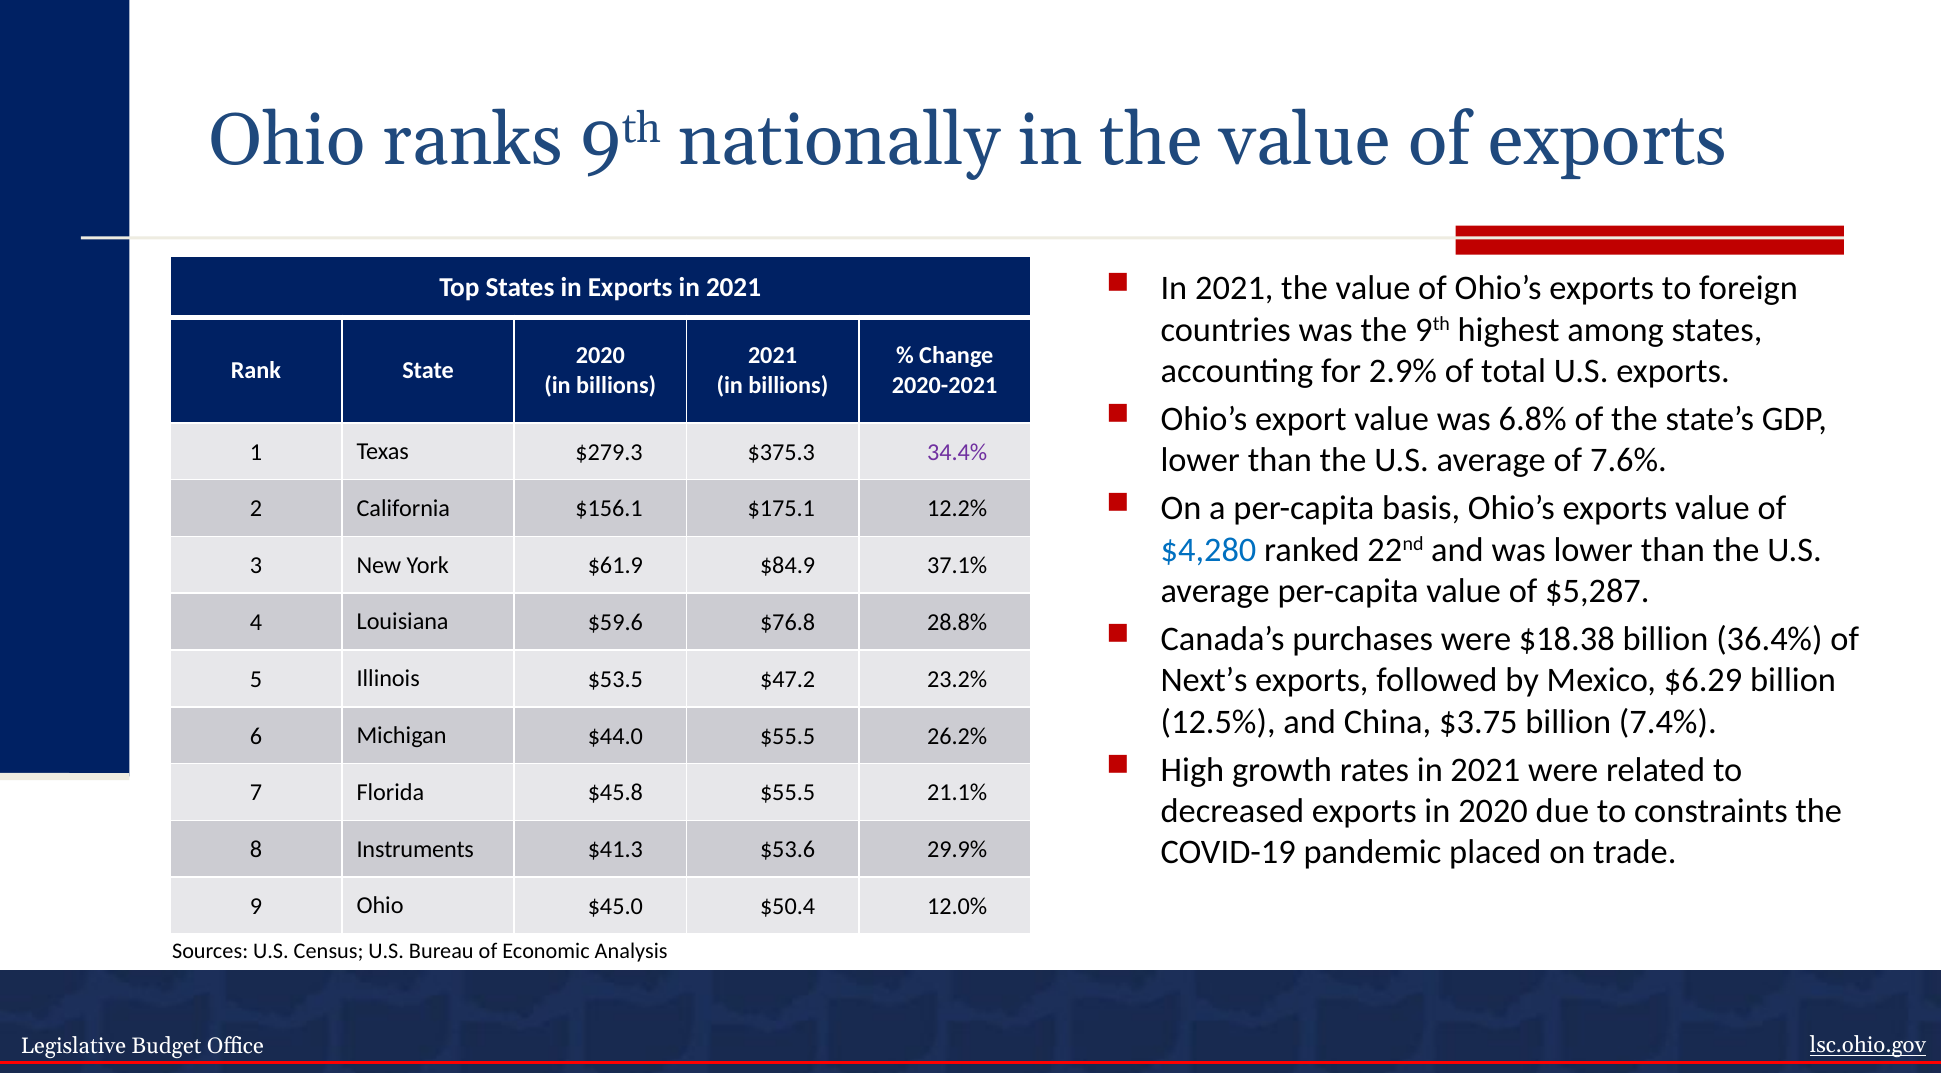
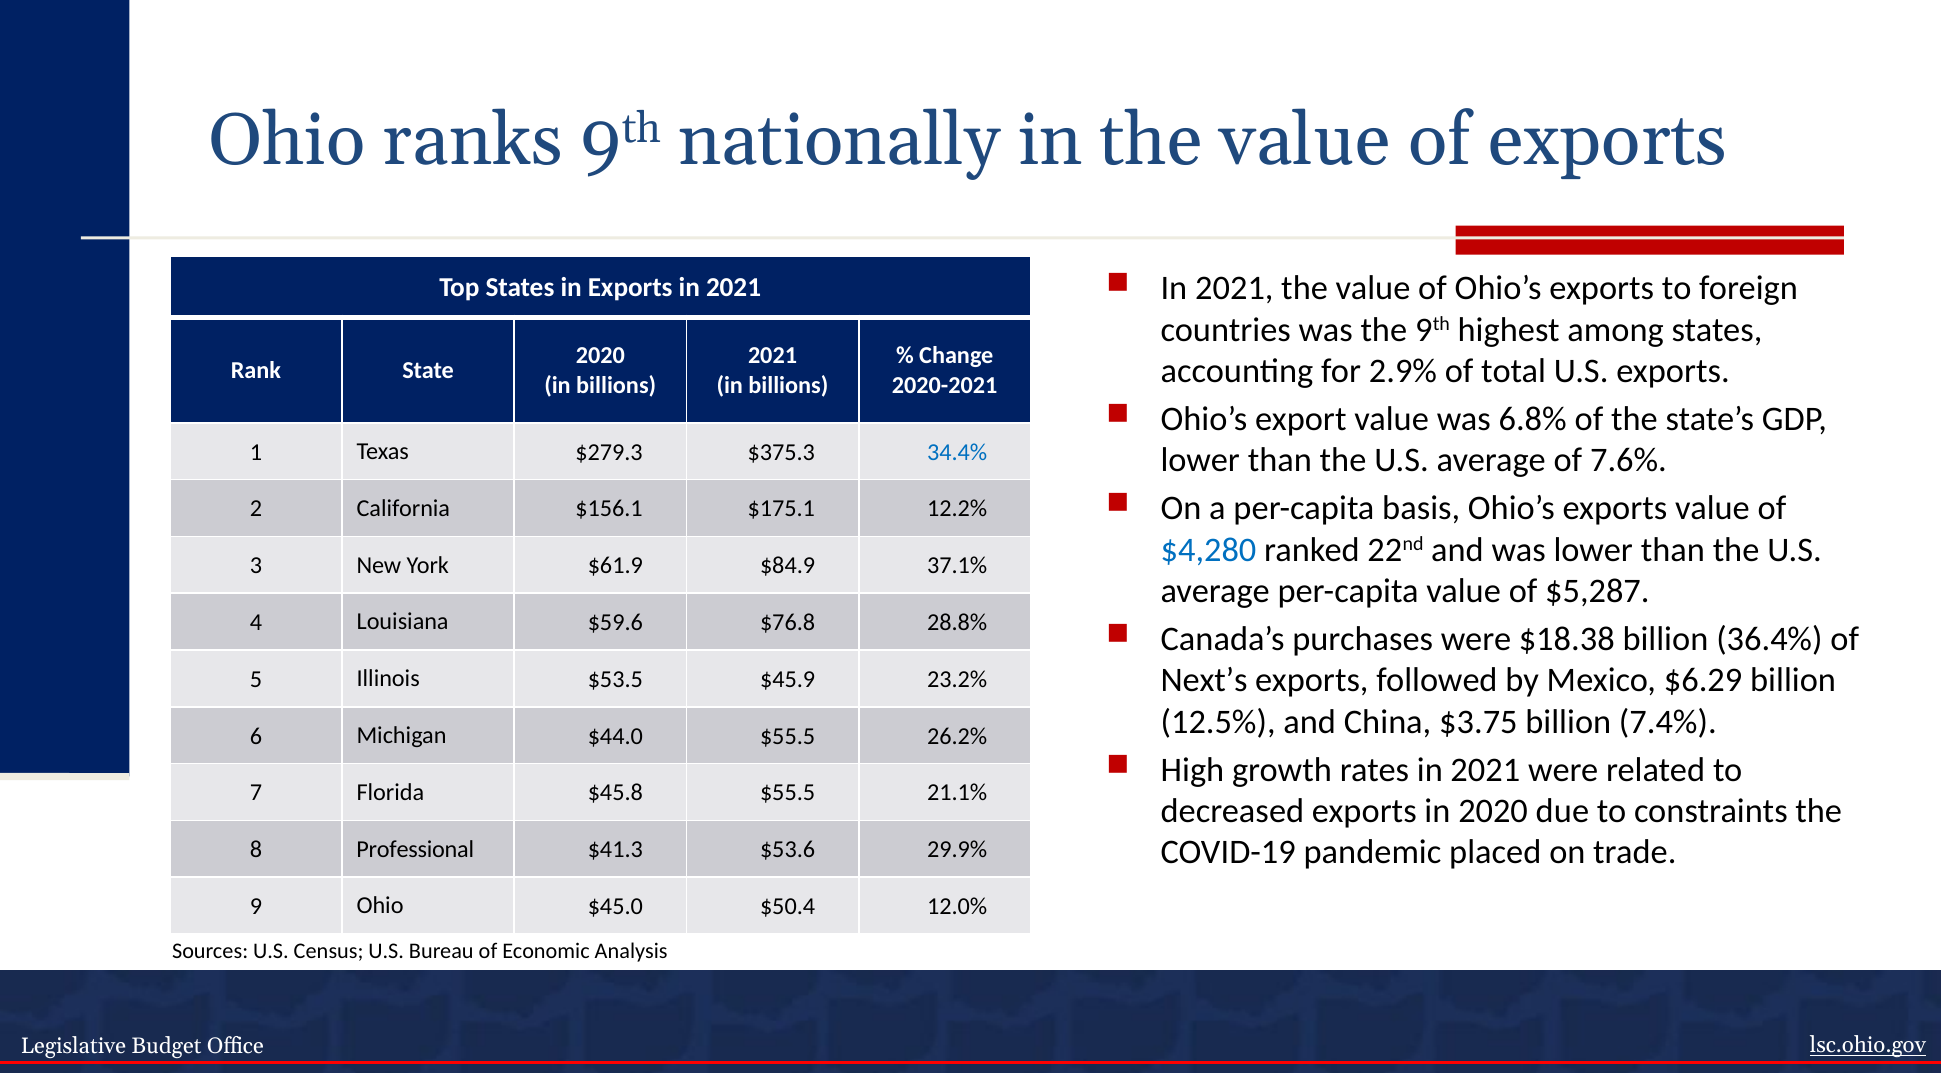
34.4% colour: purple -> blue
$47.2: $47.2 -> $45.9
Instruments: Instruments -> Professional
